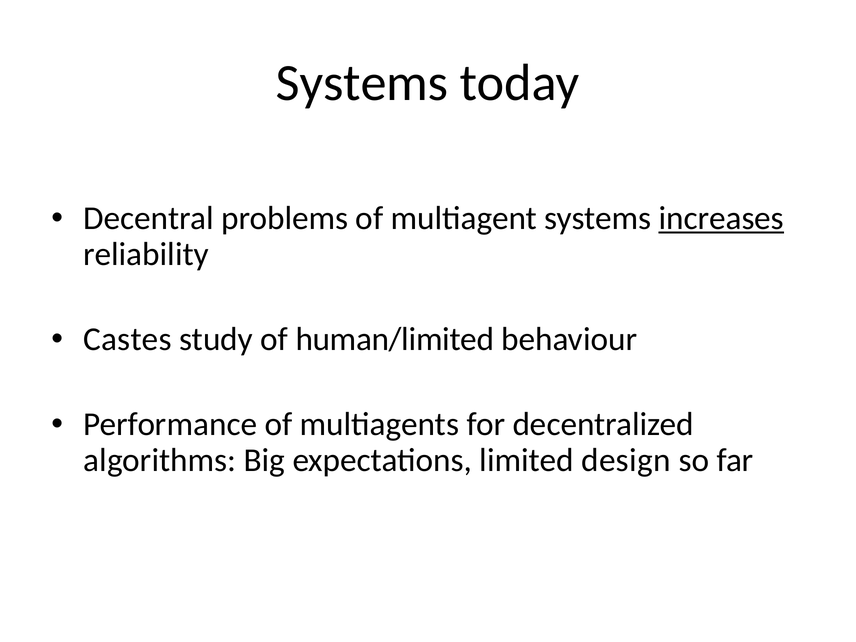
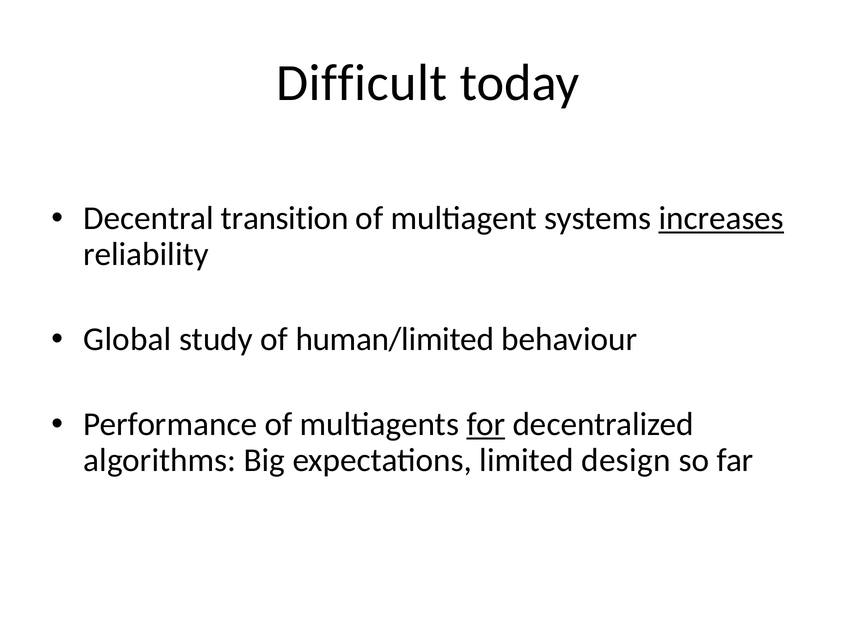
Systems at (362, 83): Systems -> Difficult
problems: problems -> transition
Castes: Castes -> Global
for underline: none -> present
